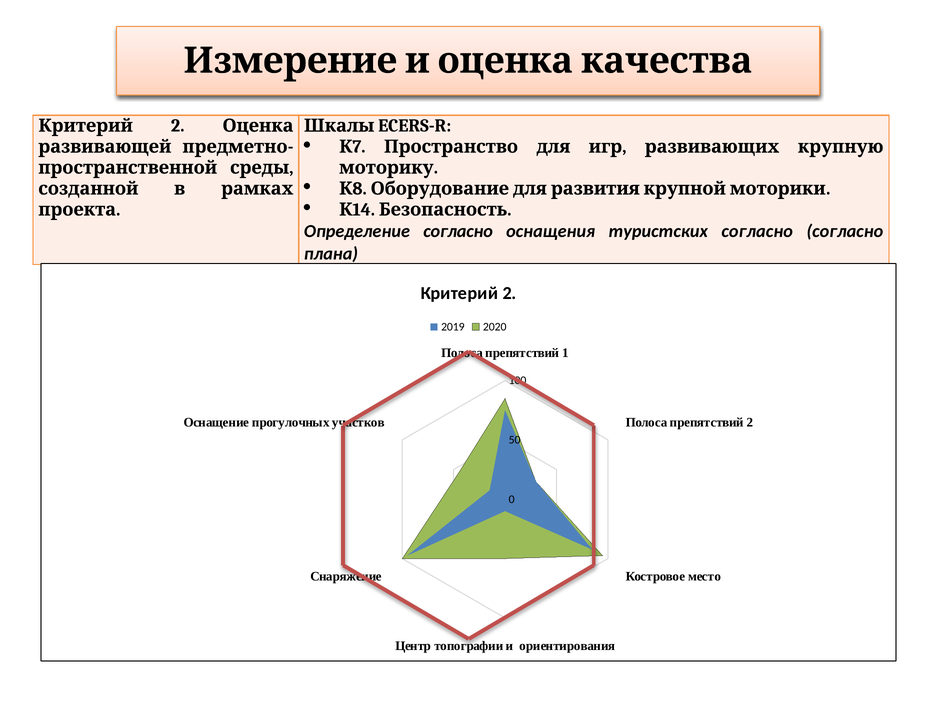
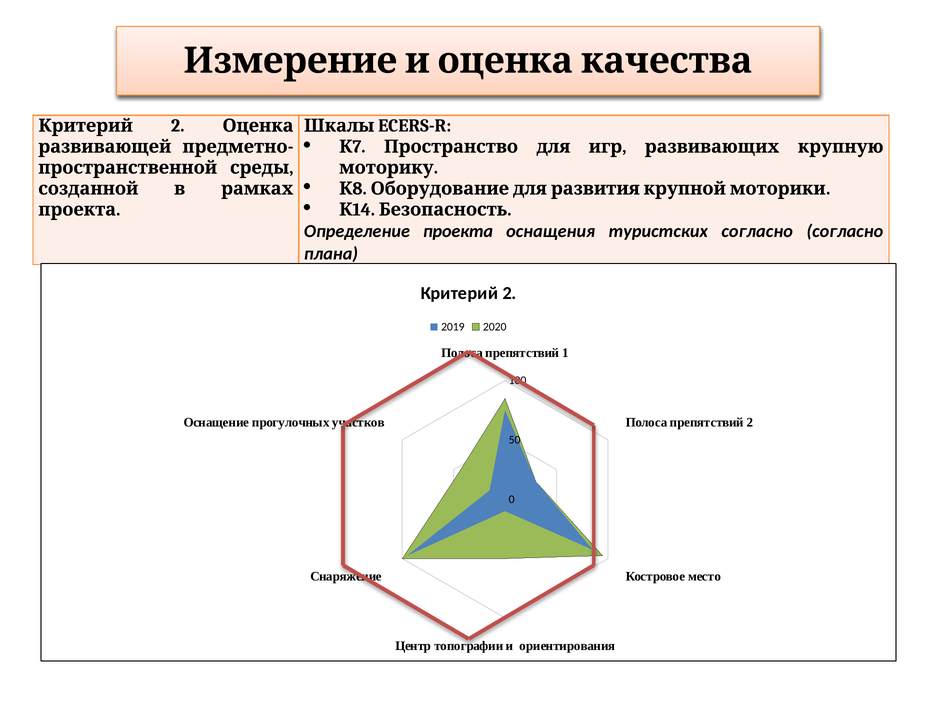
Определение согласно: согласно -> проекта
